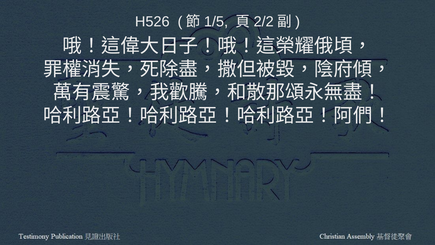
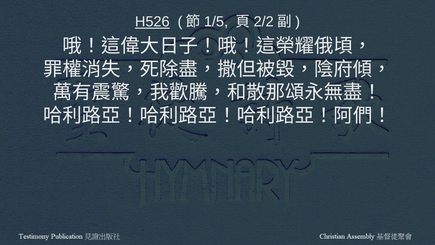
H526 underline: none -> present
